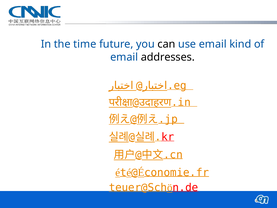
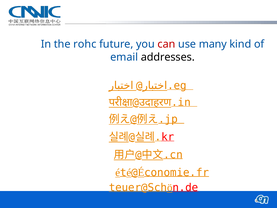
time: time -> rohc
can colour: black -> red
use email: email -> many
